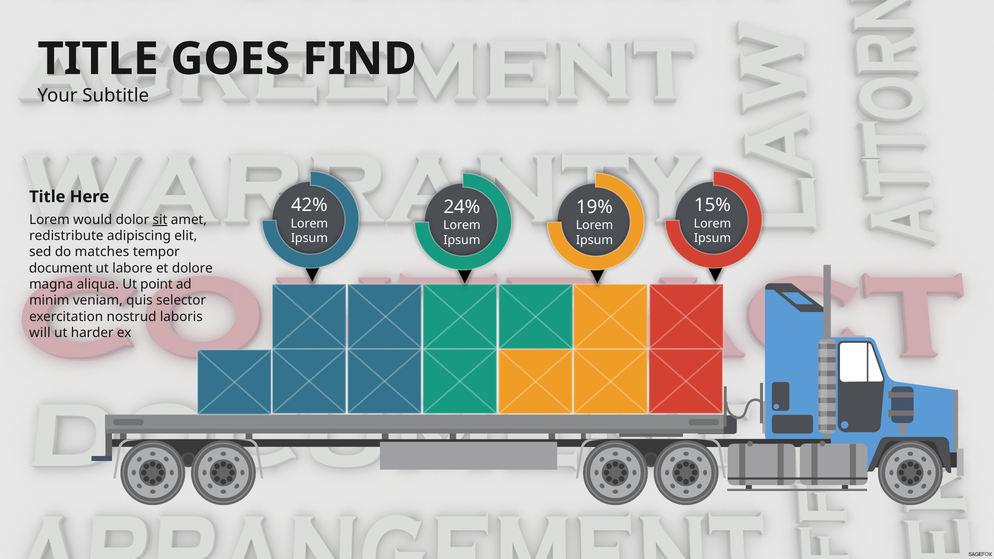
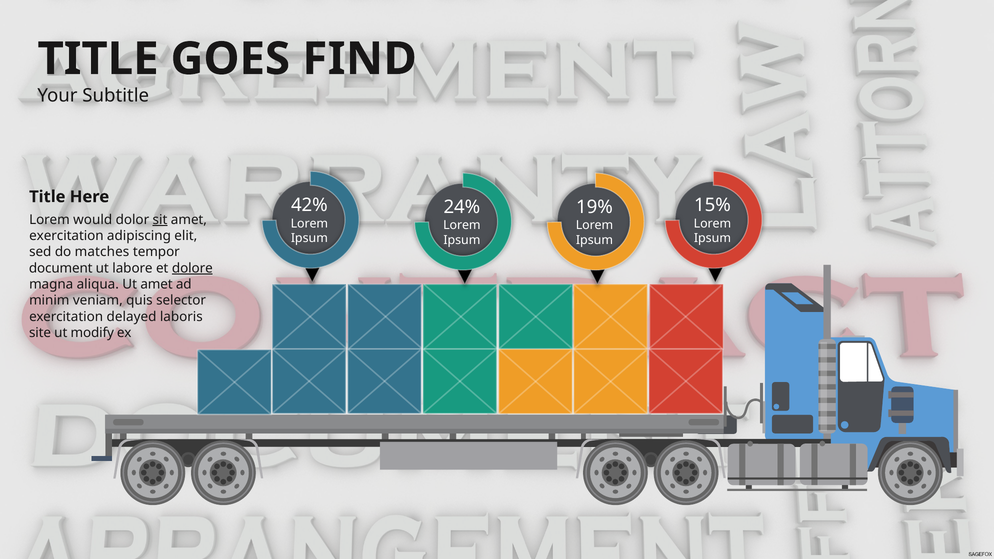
redistribute at (66, 236): redistribute -> exercitation
dolore underline: none -> present
Ut point: point -> amet
nostrud: nostrud -> delayed
will: will -> site
harder: harder -> modify
